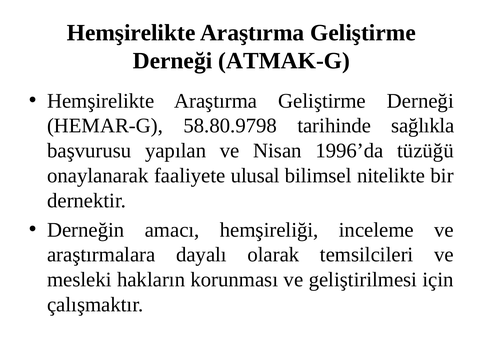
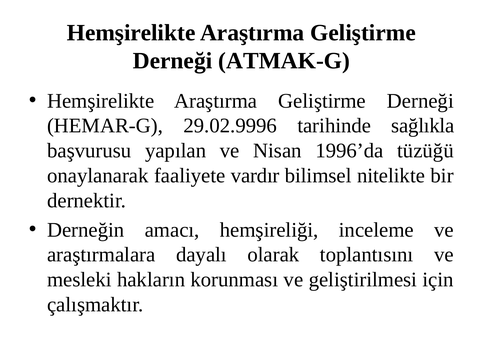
58.80.9798: 58.80.9798 -> 29.02.9996
ulusal: ulusal -> vardır
temsilcileri: temsilcileri -> toplantısını
